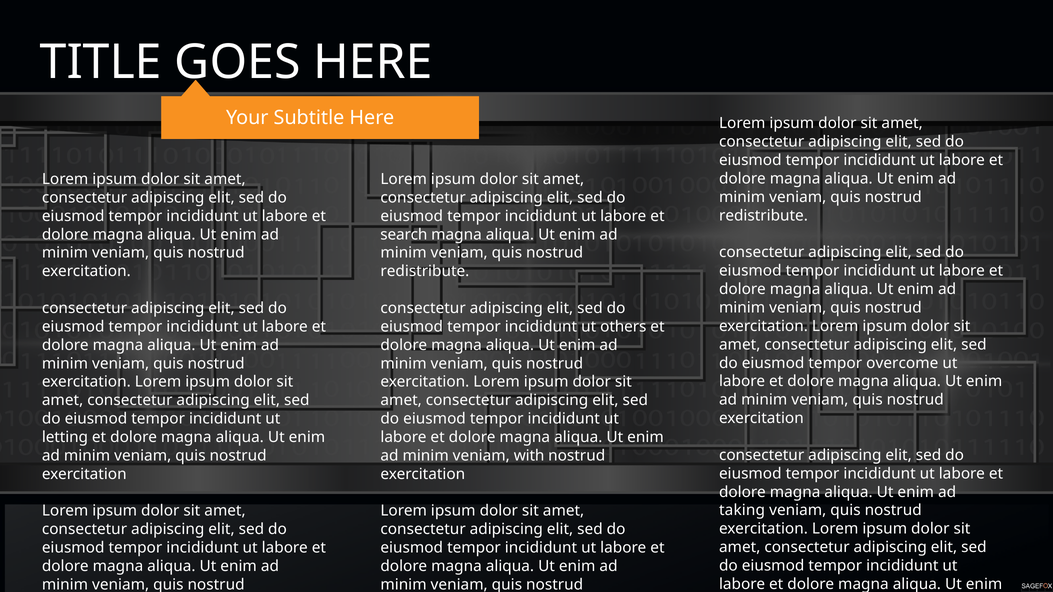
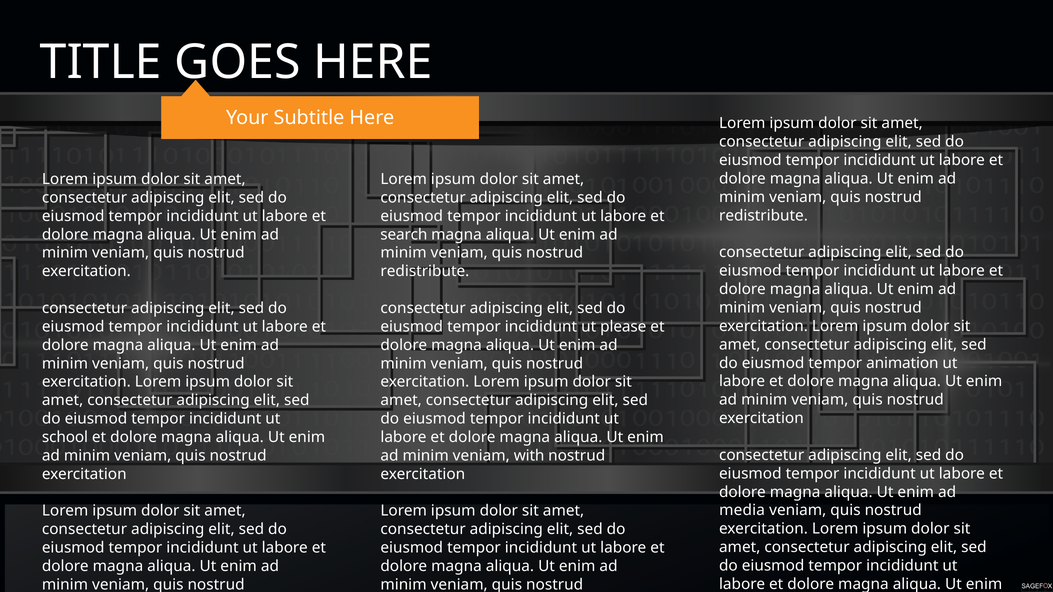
others: others -> please
overcome: overcome -> animation
letting: letting -> school
taking: taking -> media
